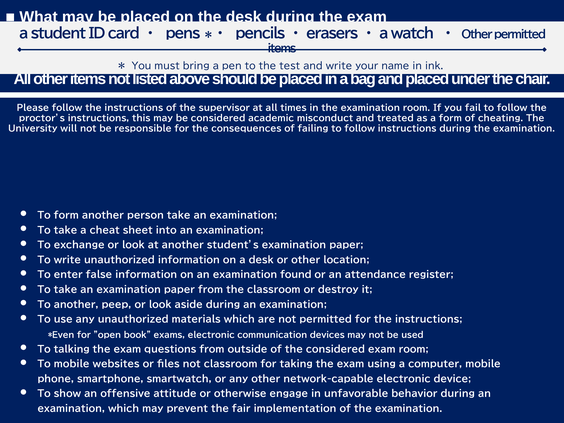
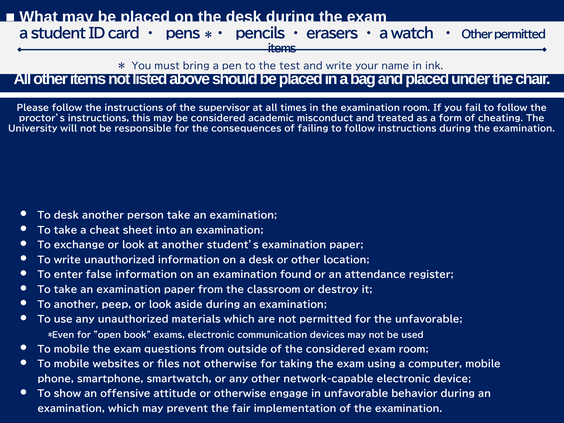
To form: form -> desk
for the instructions: instructions -> unfavorable
talking at (72, 349): talking -> mobile
not classroom: classroom -> otherwise
